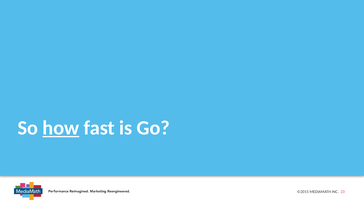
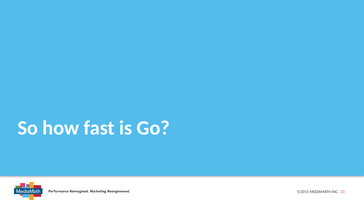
how underline: present -> none
